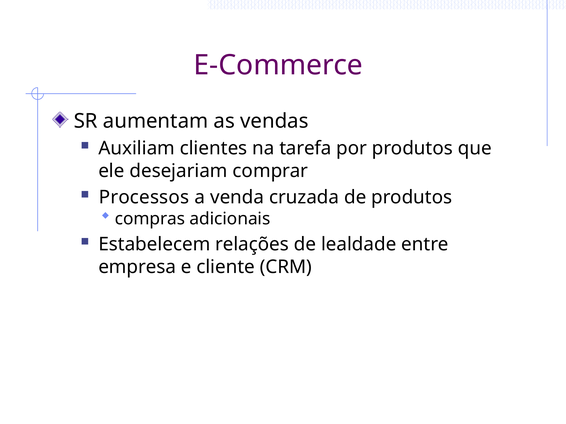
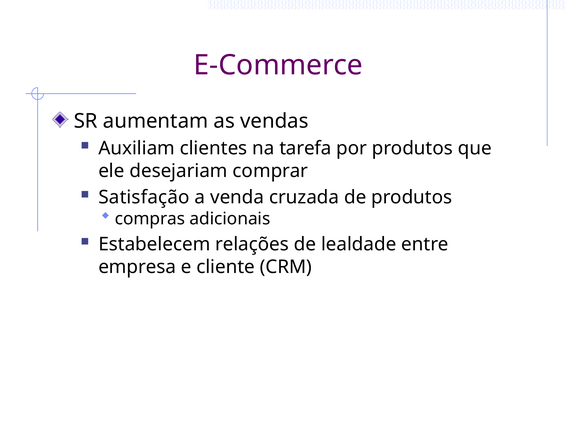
Processos: Processos -> Satisfação
